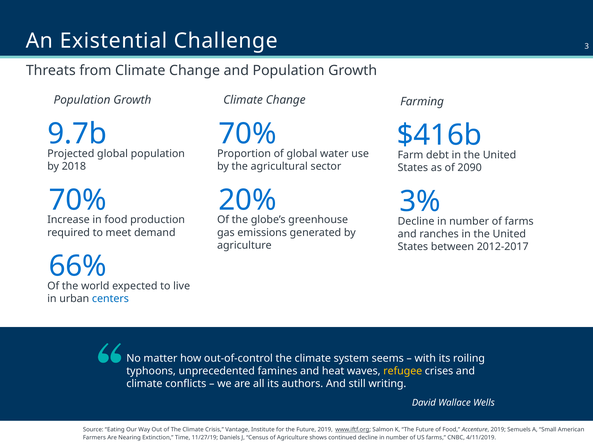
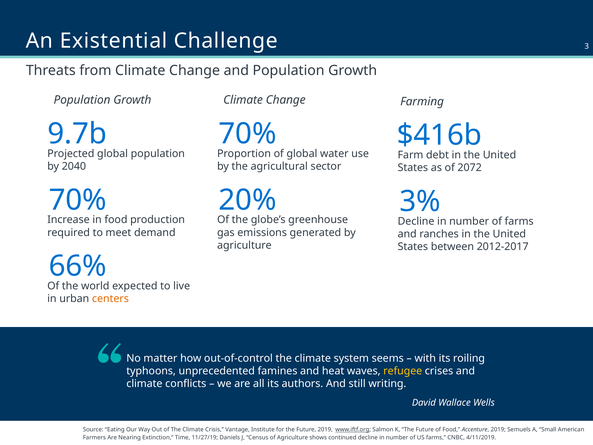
2018: 2018 -> 2040
2090: 2090 -> 2072
centers colour: blue -> orange
